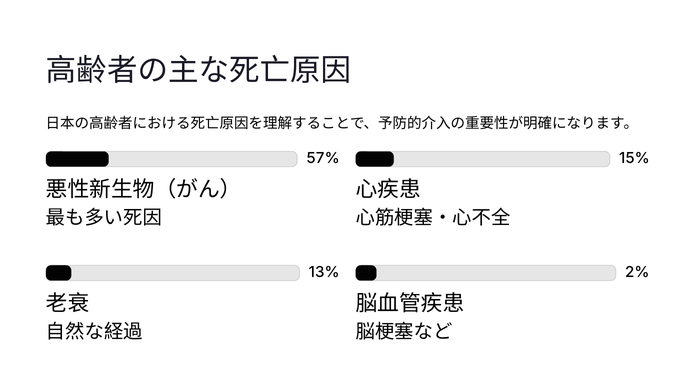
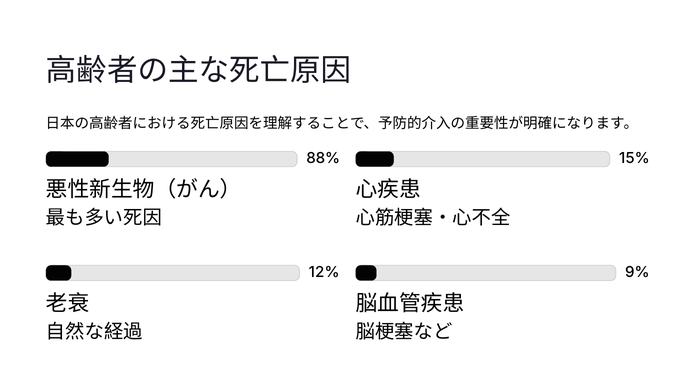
57%: 57% -> 88%
13%: 13% -> 12%
2%: 2% -> 9%
